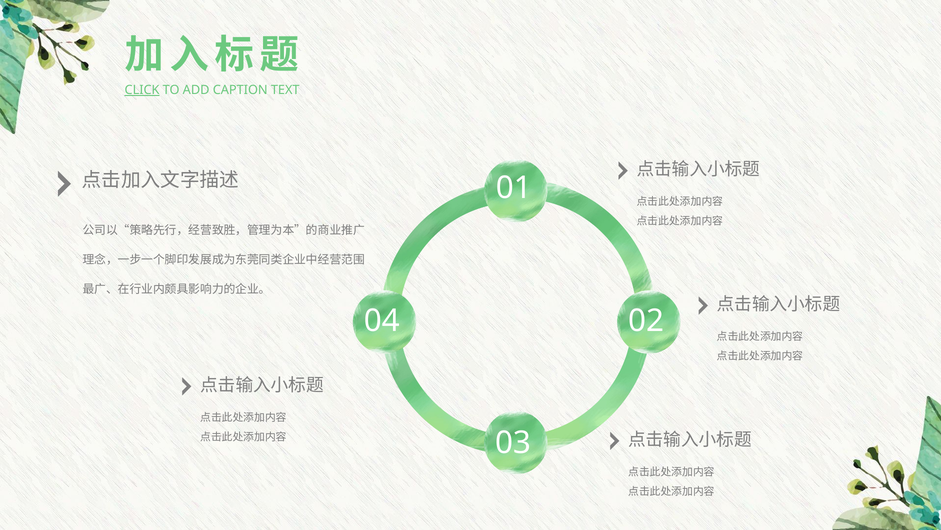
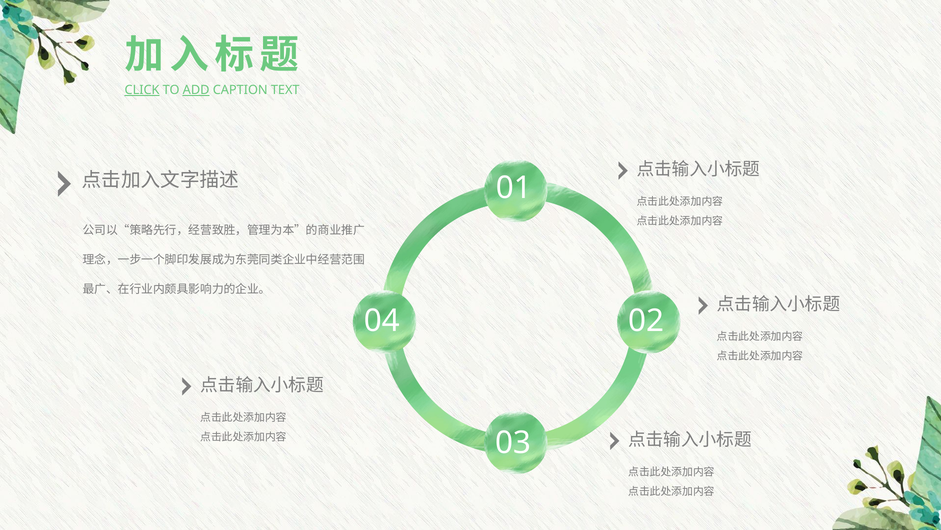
ADD underline: none -> present
